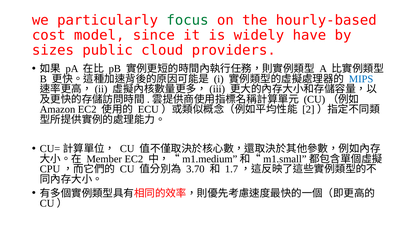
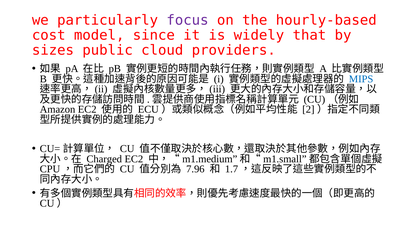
focus colour: green -> purple
have: have -> that
Member: Member -> Charged
3.70: 3.70 -> 7.96
